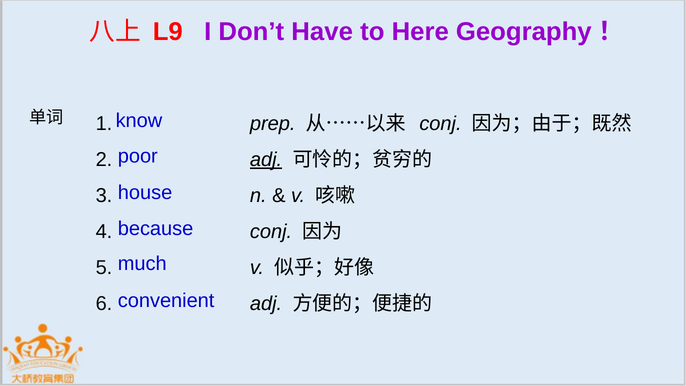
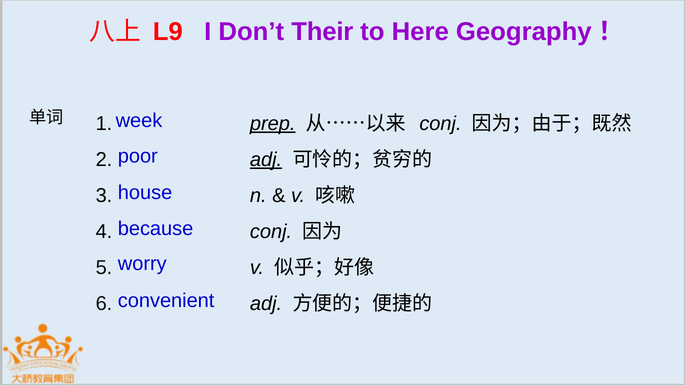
Have: Have -> Their
know: know -> week
prep underline: none -> present
much: much -> worry
